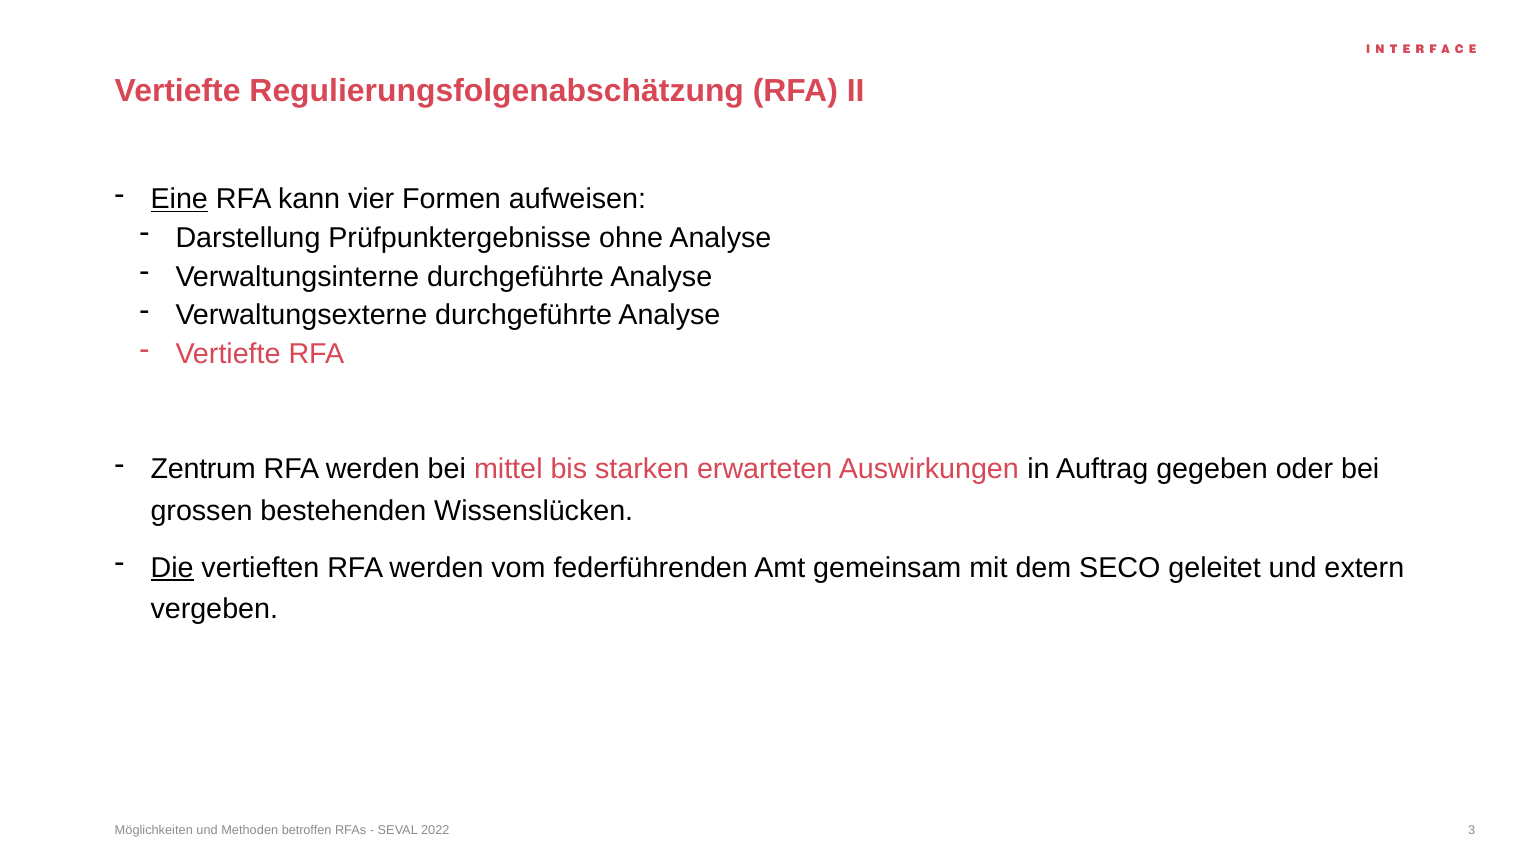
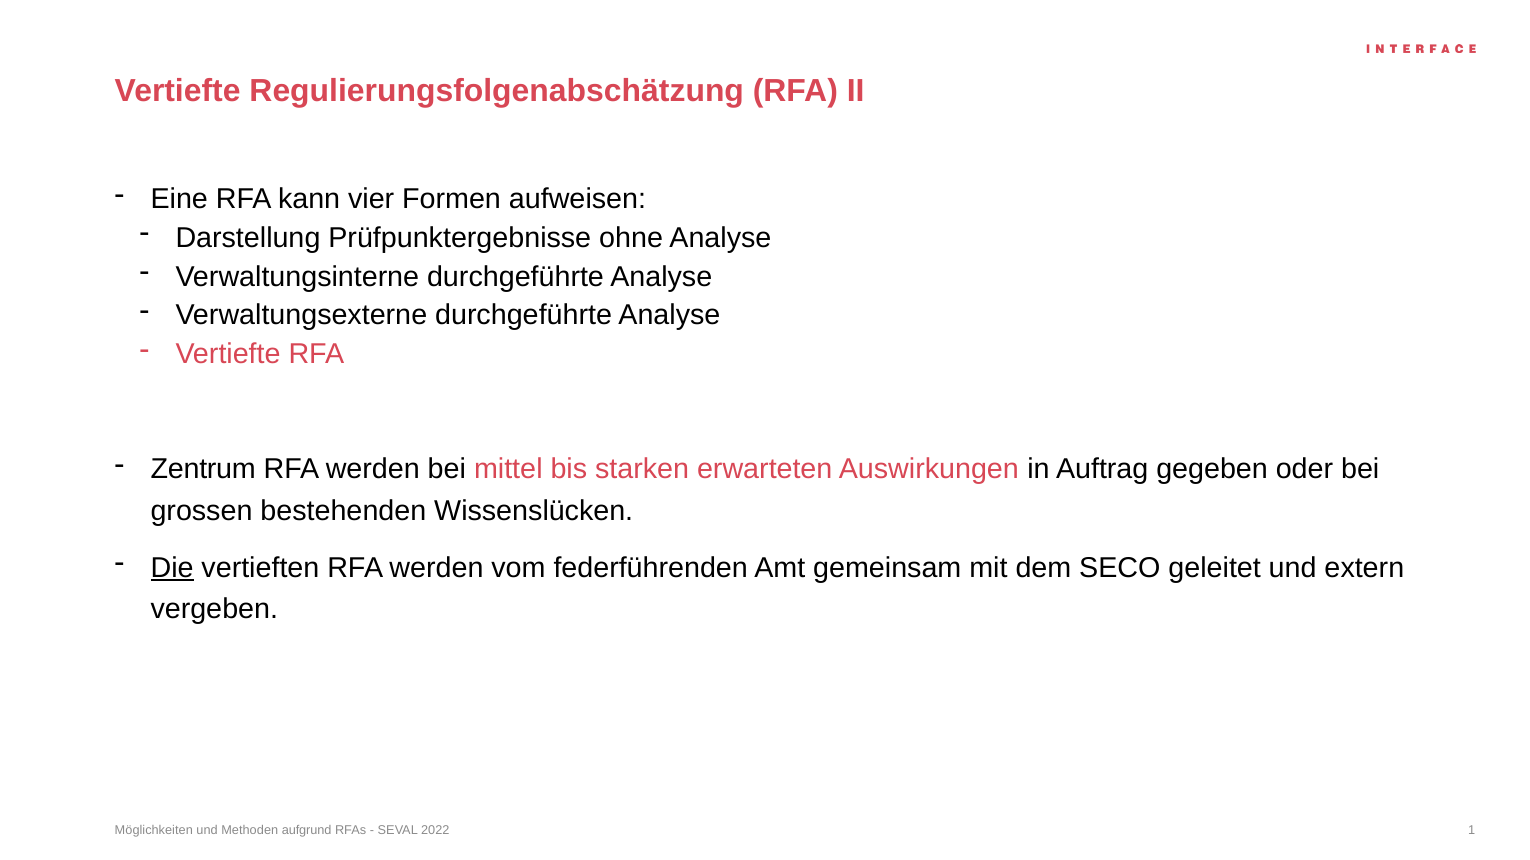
Eine underline: present -> none
betroffen: betroffen -> aufgrund
3: 3 -> 1
